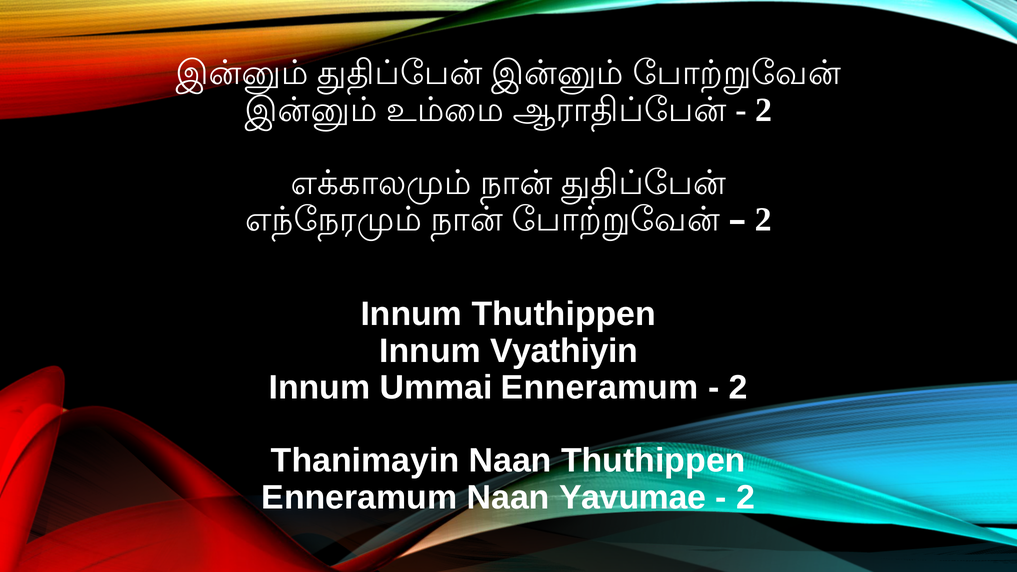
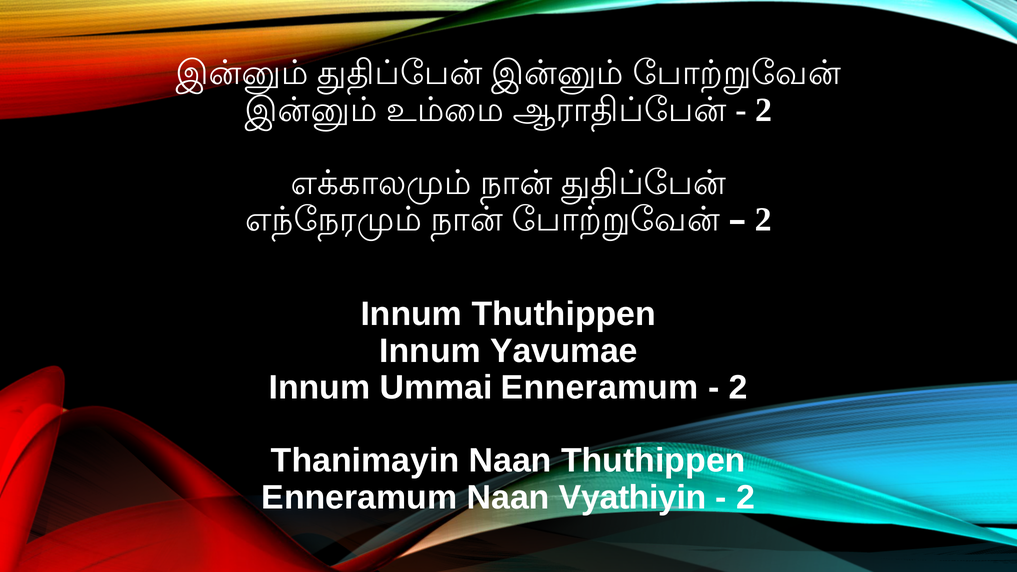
Vyathiyin: Vyathiyin -> Yavumae
Yavumae: Yavumae -> Vyathiyin
